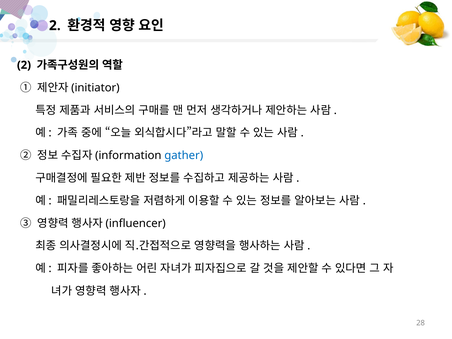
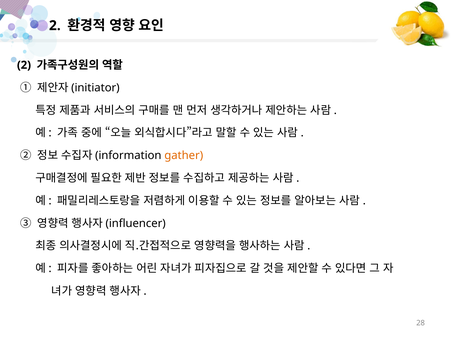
gather colour: blue -> orange
